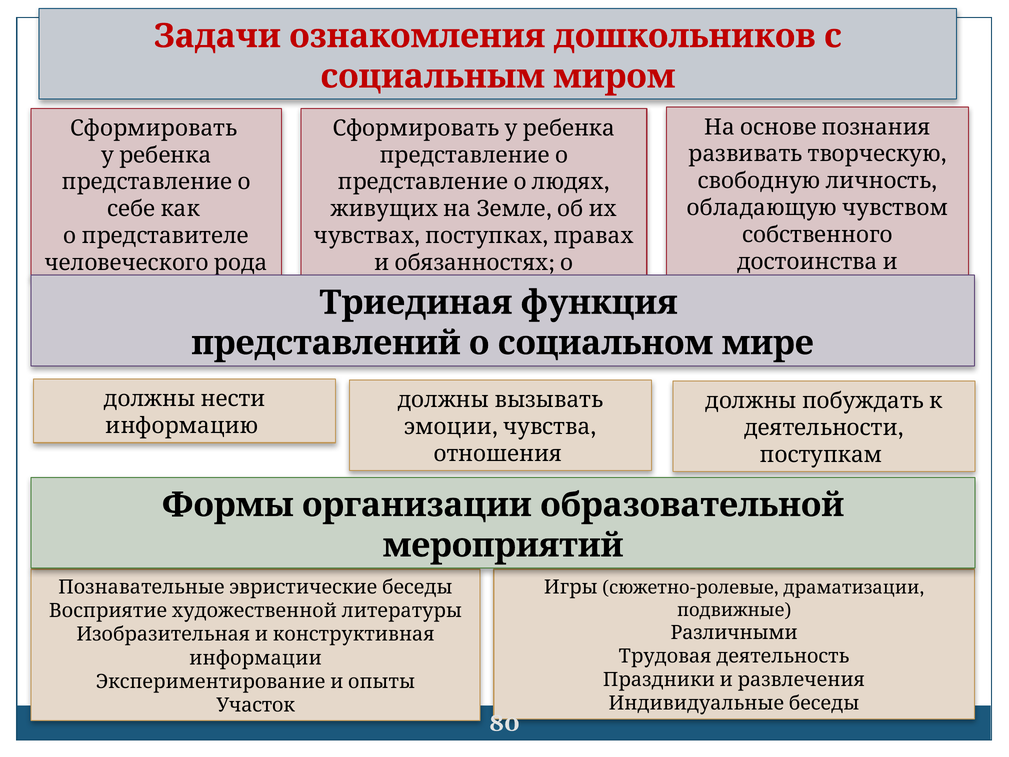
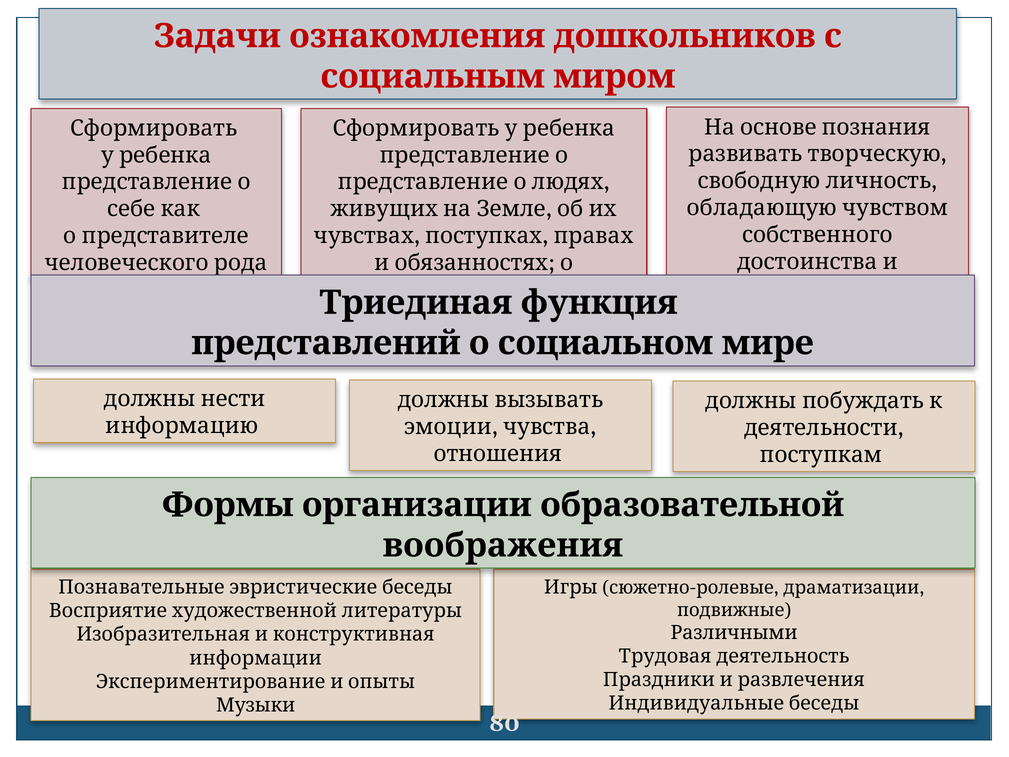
мероприятий: мероприятий -> воображения
Участок: Участок -> Музыки
